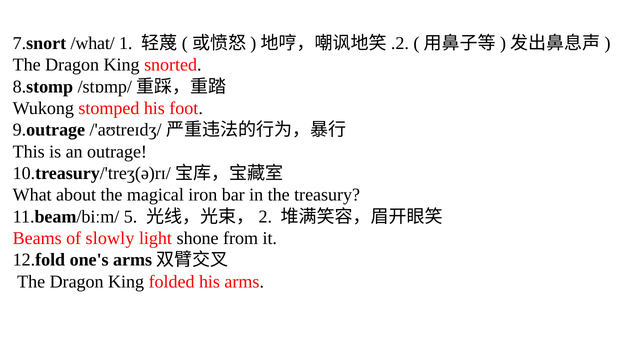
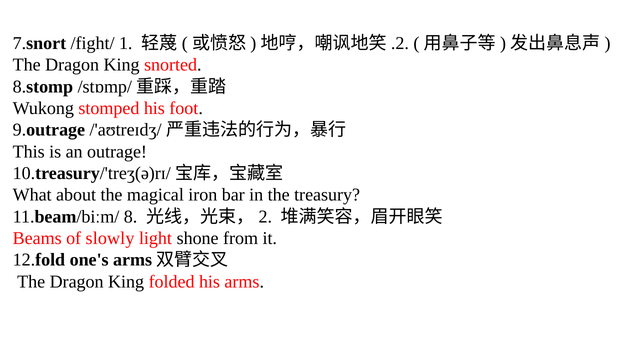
/what/: /what/ -> /fight/
5: 5 -> 8
